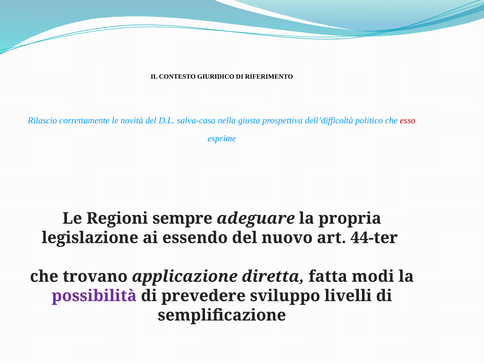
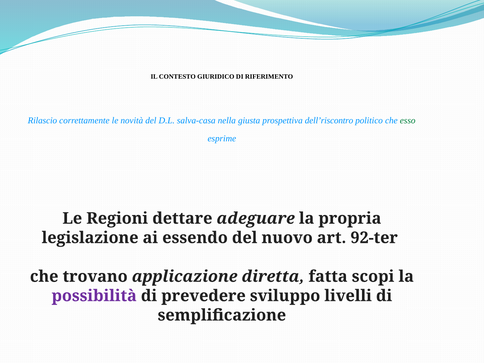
dell’difficoltà: dell’difficoltà -> dell’riscontro
esso colour: red -> green
sempre: sempre -> dettare
44-ter: 44-ter -> 92-ter
modi: modi -> scopi
